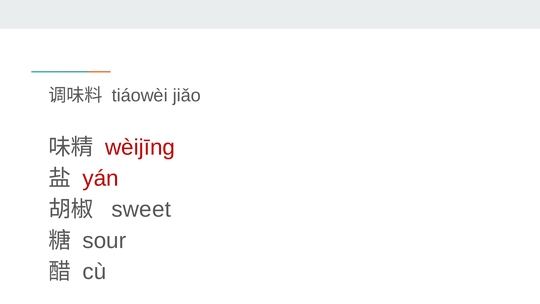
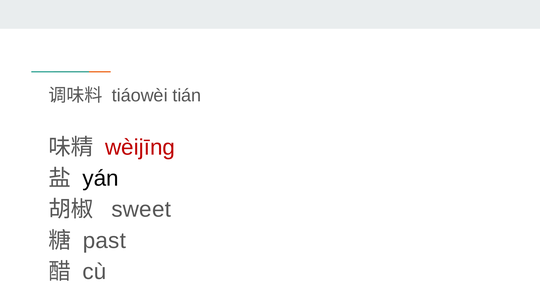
jiǎo: jiǎo -> tián
yán colour: red -> black
sour: sour -> past
